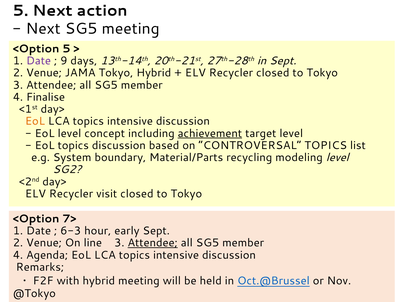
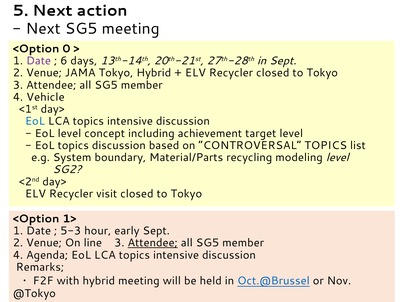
<Option 5: 5 -> 0
9: 9 -> 6
Finalise: Finalise -> Vehicle
EoL at (35, 121) colour: orange -> blue
achievement underline: present -> none
7>: 7> -> 1>
6-3: 6-3 -> 5-3
